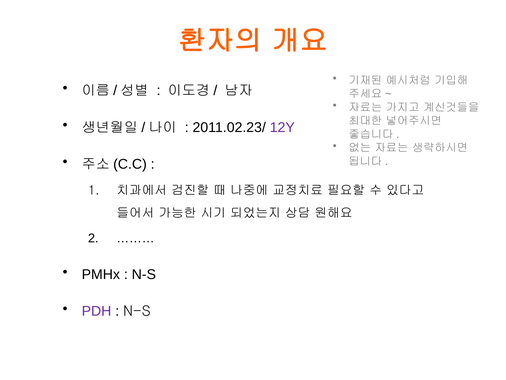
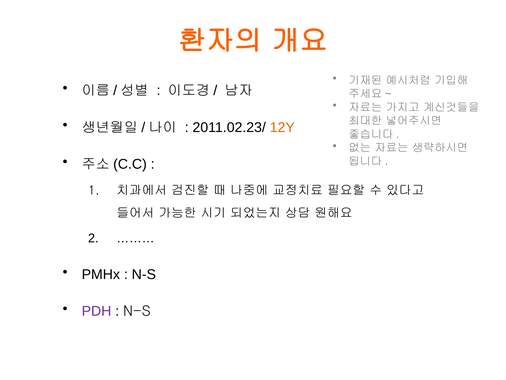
12Y colour: purple -> orange
